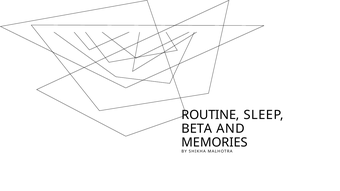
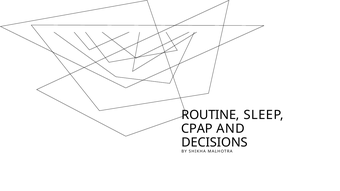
BETA: BETA -> CPAP
MEMORIES: MEMORIES -> DECISIONS
